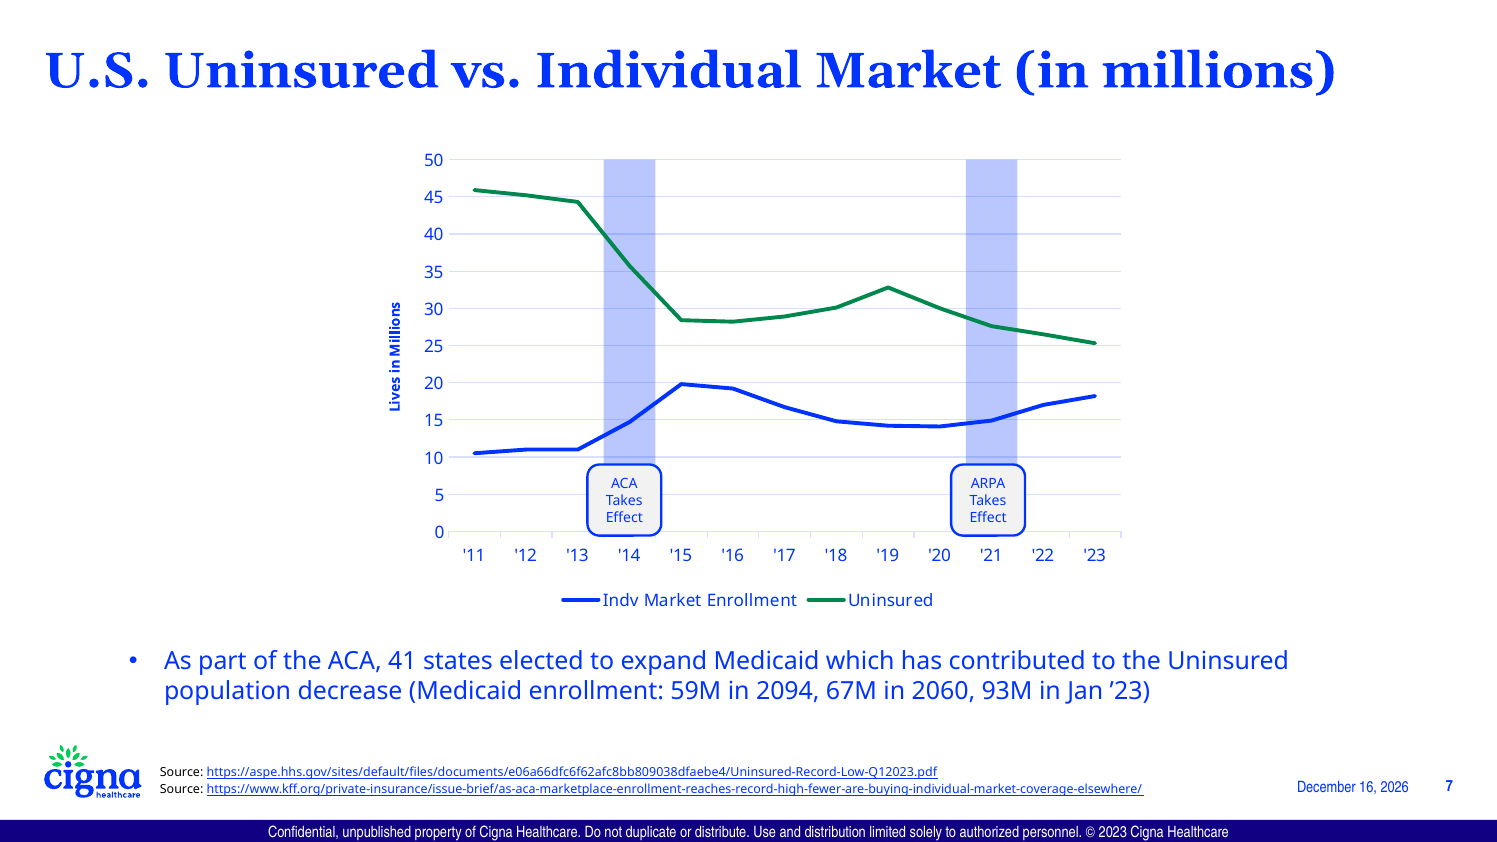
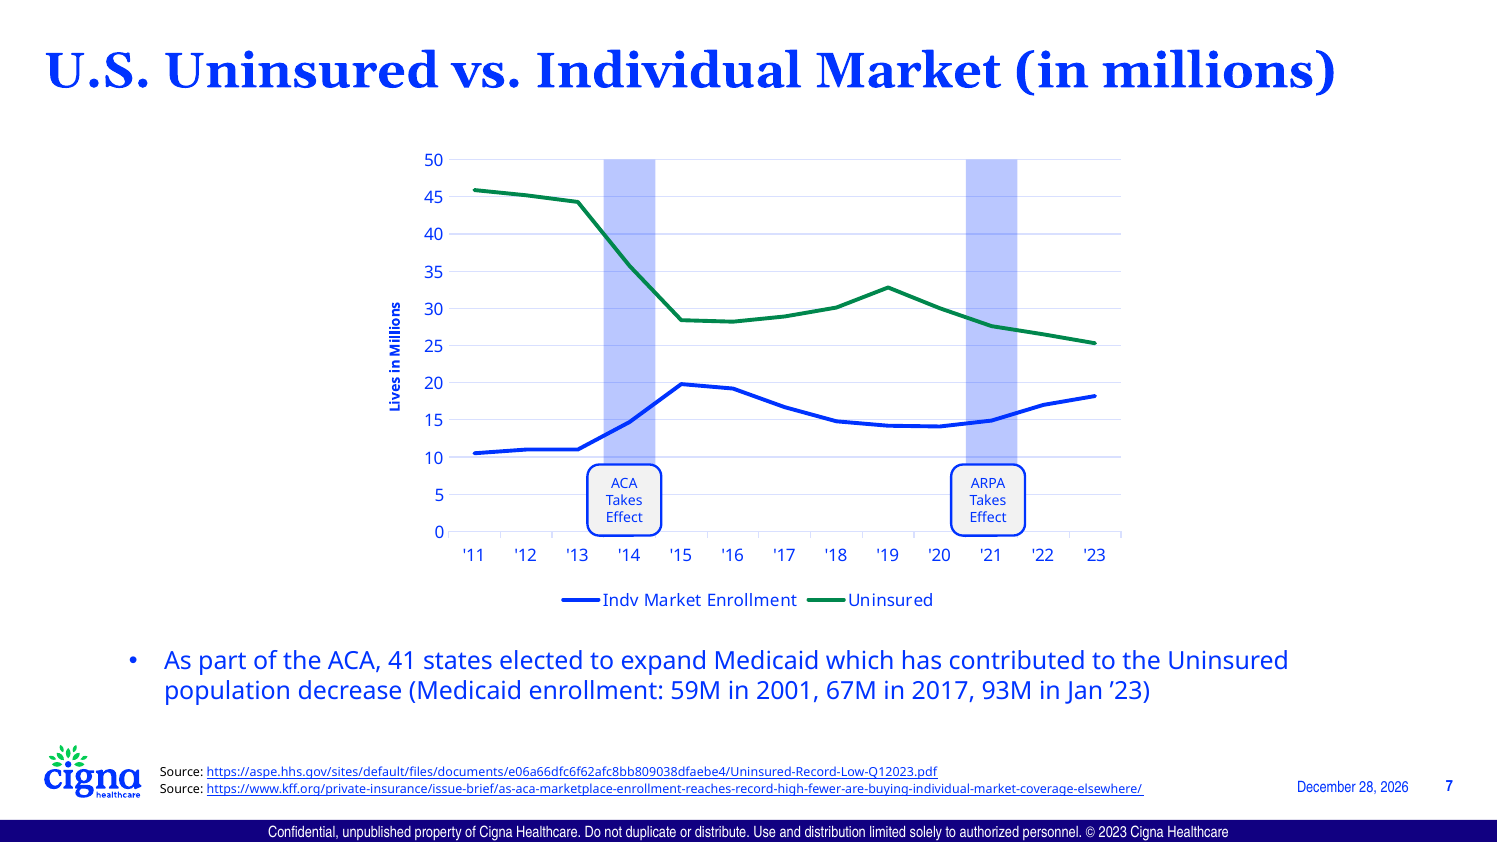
2094: 2094 -> 2001
2060: 2060 -> 2017
16 at (1368, 787): 16 -> 28
